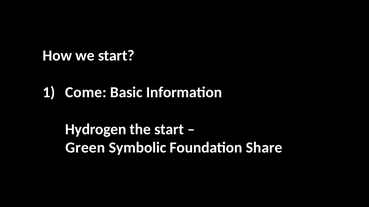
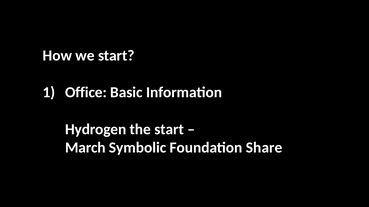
Come: Come -> Office
Green: Green -> March
